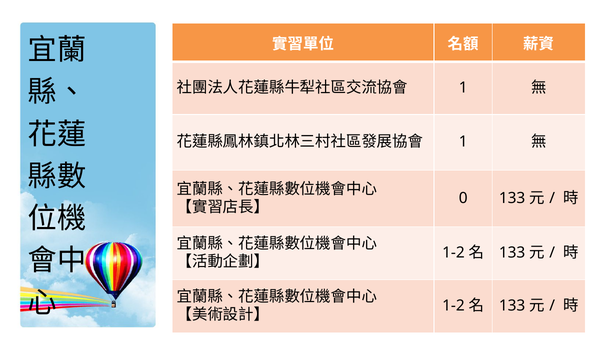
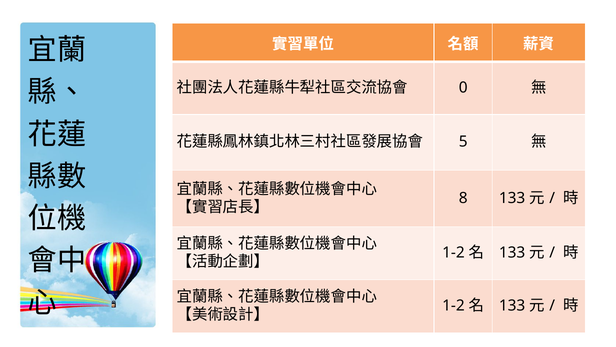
1 at (463, 87): 1 -> 0
1 at (463, 142): 1 -> 5
0: 0 -> 8
